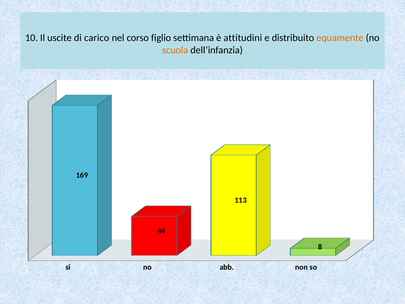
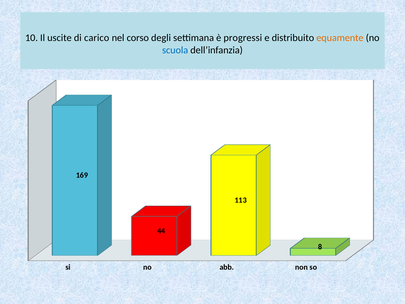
figlio: figlio -> degli
attitudini: attitudini -> progressi
scuola colour: orange -> blue
